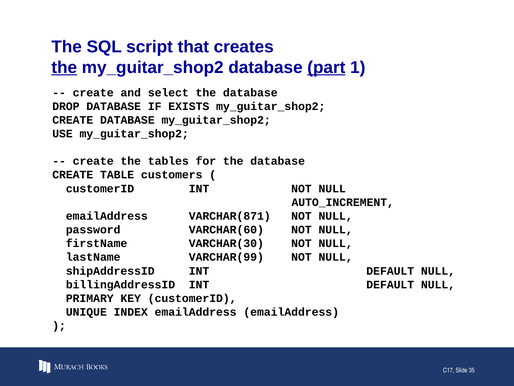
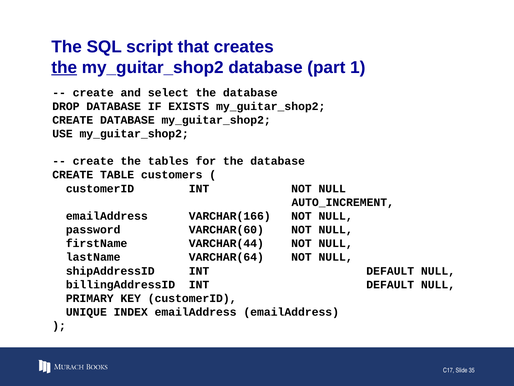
part underline: present -> none
VARCHAR(871: VARCHAR(871 -> VARCHAR(166
VARCHAR(30: VARCHAR(30 -> VARCHAR(44
VARCHAR(99: VARCHAR(99 -> VARCHAR(64
